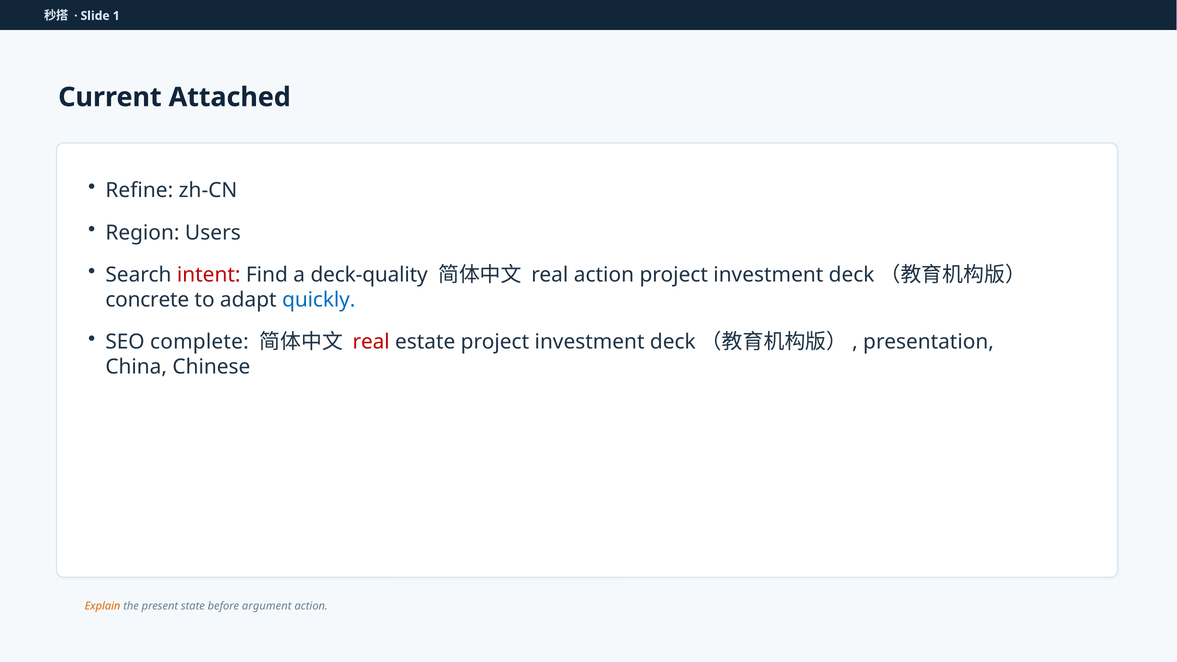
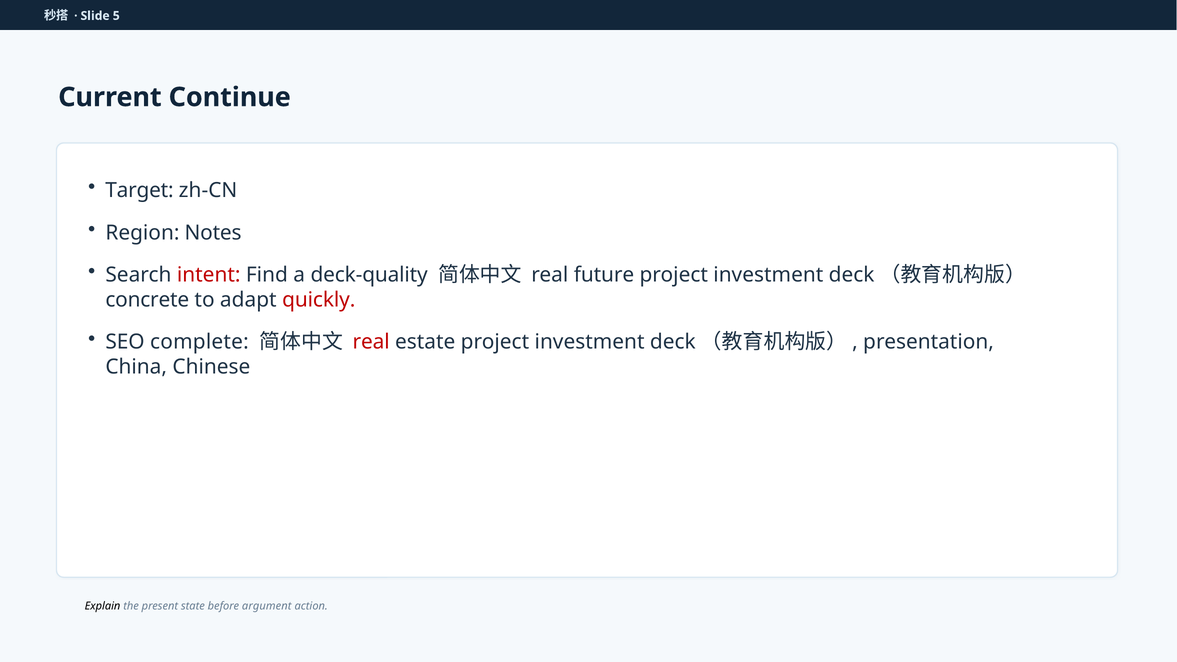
1: 1 -> 5
Attached: Attached -> Continue
Refine: Refine -> Target
Users: Users -> Notes
real action: action -> future
quickly colour: blue -> red
Explain colour: orange -> black
